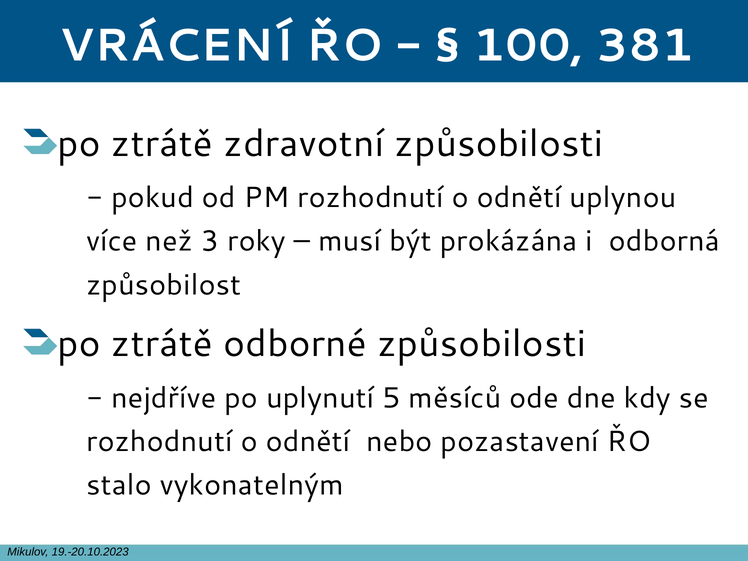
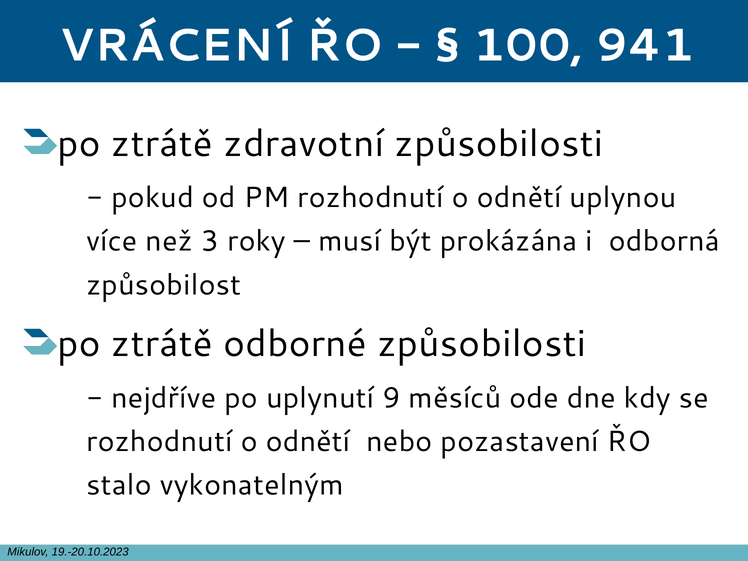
381: 381 -> 941
5: 5 -> 9
